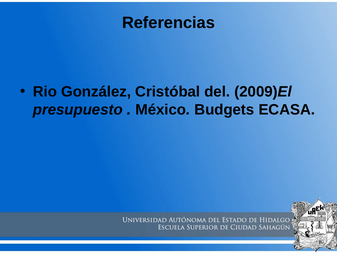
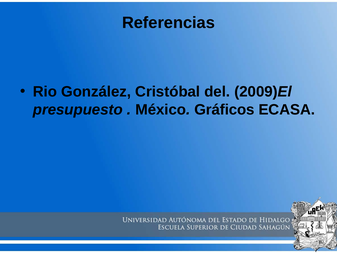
Budgets: Budgets -> Gráficos
